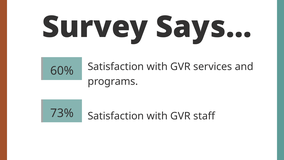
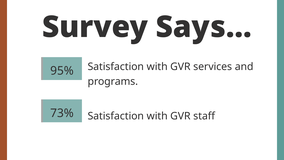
60%: 60% -> 95%
